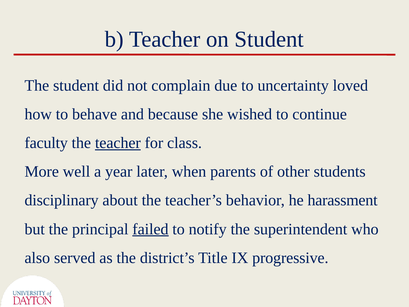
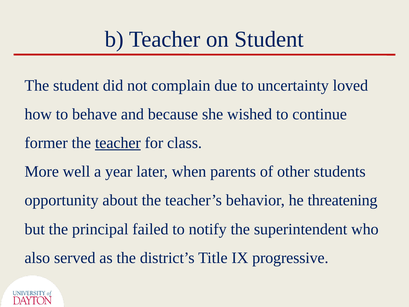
faculty: faculty -> former
disciplinary: disciplinary -> opportunity
harassment: harassment -> threatening
failed underline: present -> none
